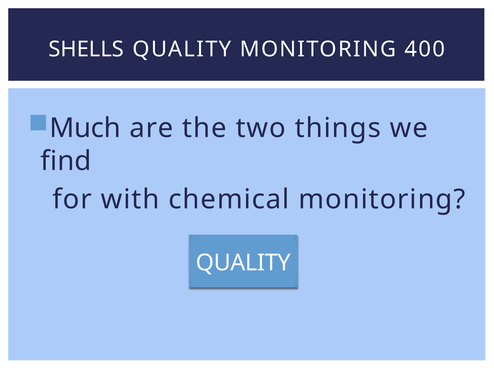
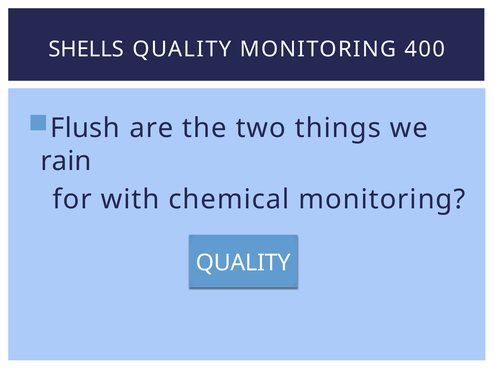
Much: Much -> Flush
find: find -> rain
